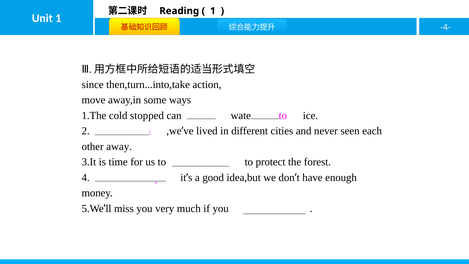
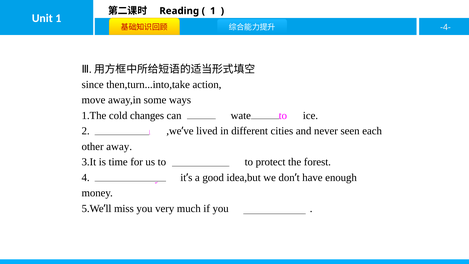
stopped: stopped -> changes
